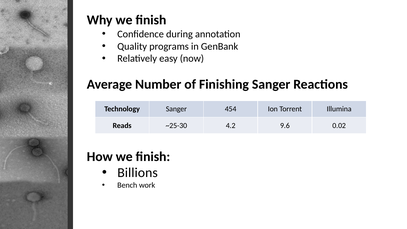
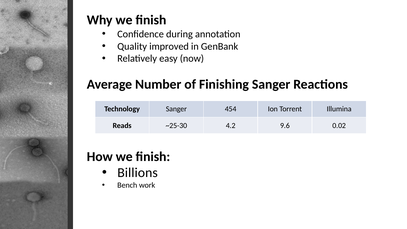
programs: programs -> improved
